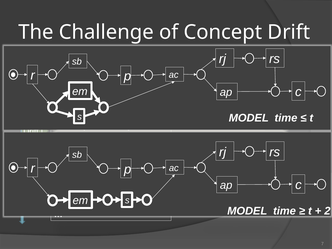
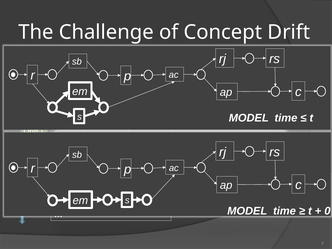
2 at (327, 211): 2 -> 0
